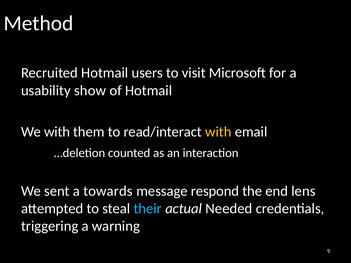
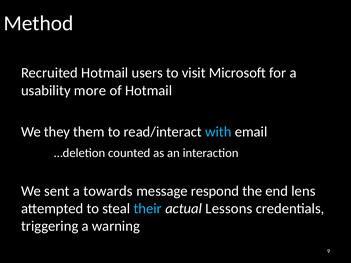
show: show -> more
We with: with -> they
with at (218, 132) colour: yellow -> light blue
Needed: Needed -> Lessons
